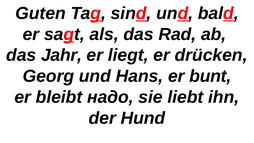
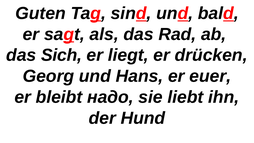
Jahr: Jahr -> Sich
bunt: bunt -> euer
